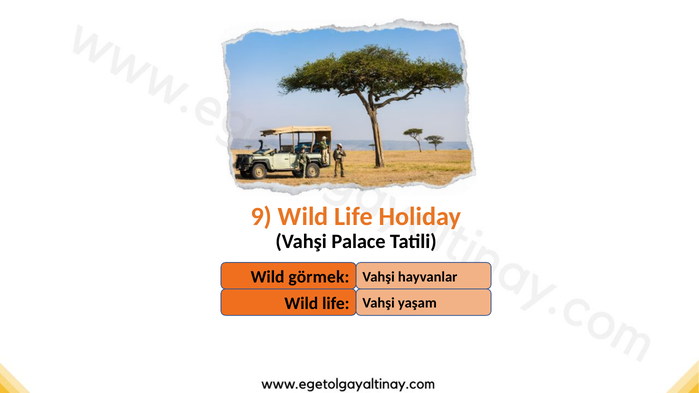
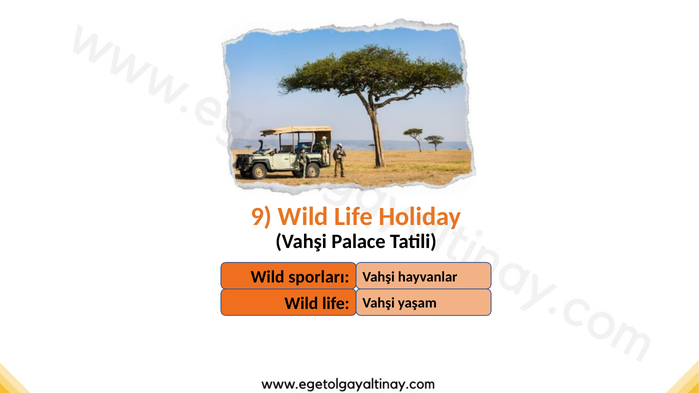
görmek: görmek -> sporları
